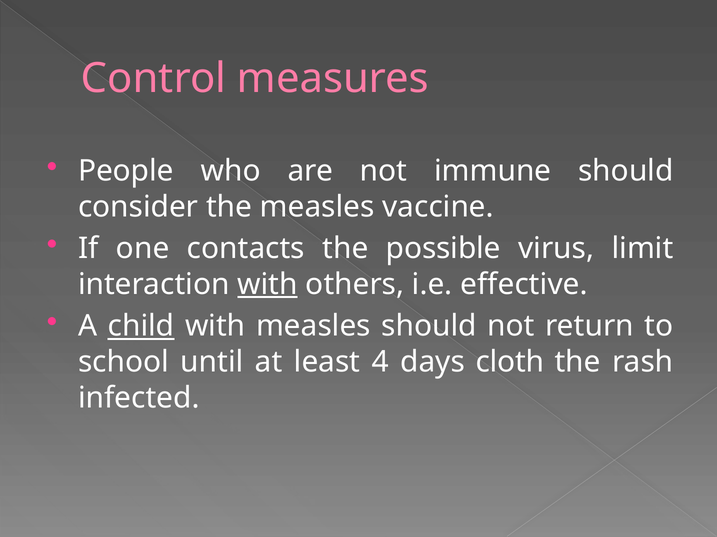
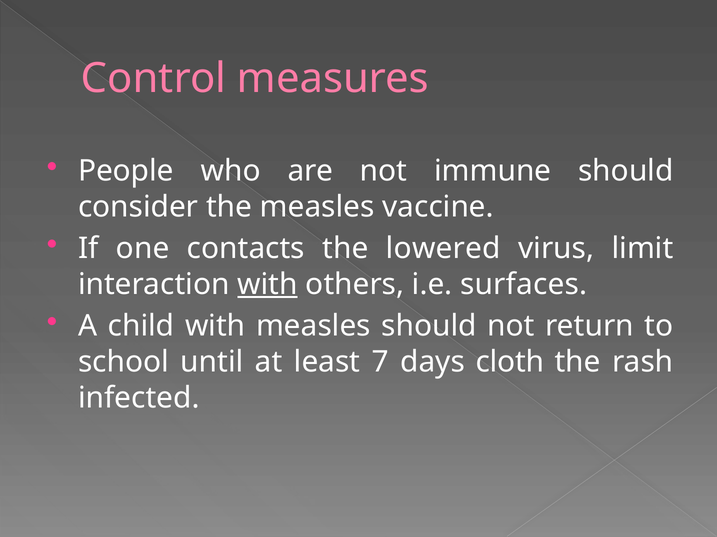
possible: possible -> lowered
effective: effective -> surfaces
child underline: present -> none
4: 4 -> 7
